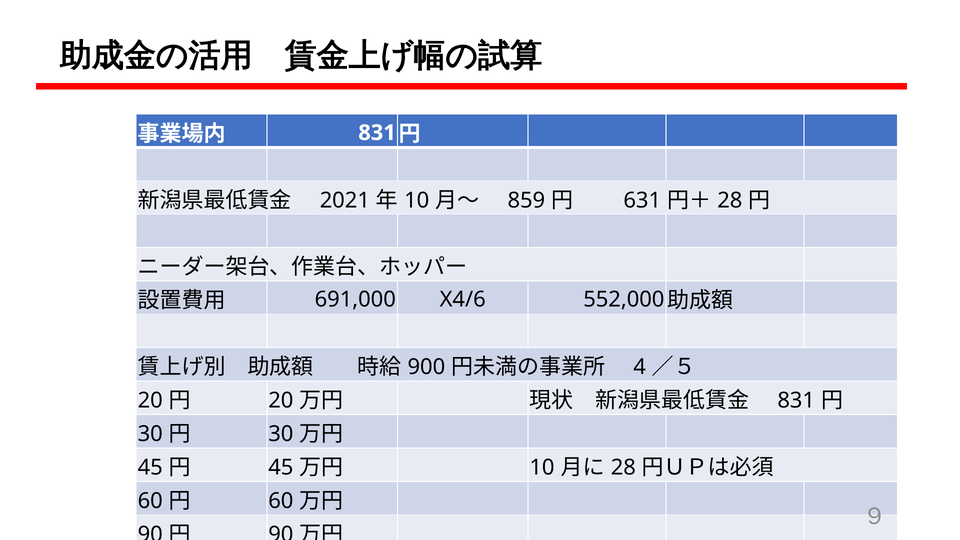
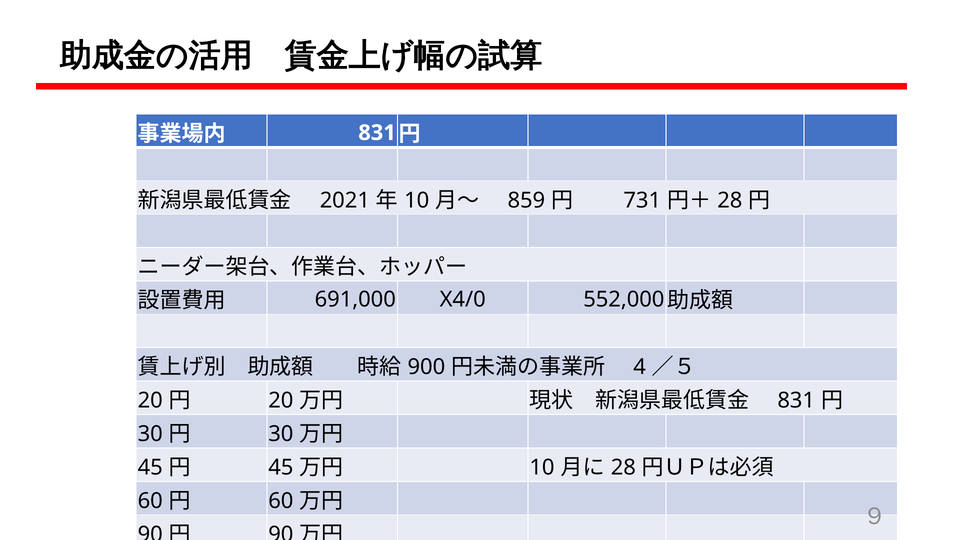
631: 631 -> 731
X4/6: X4/6 -> X4/0
